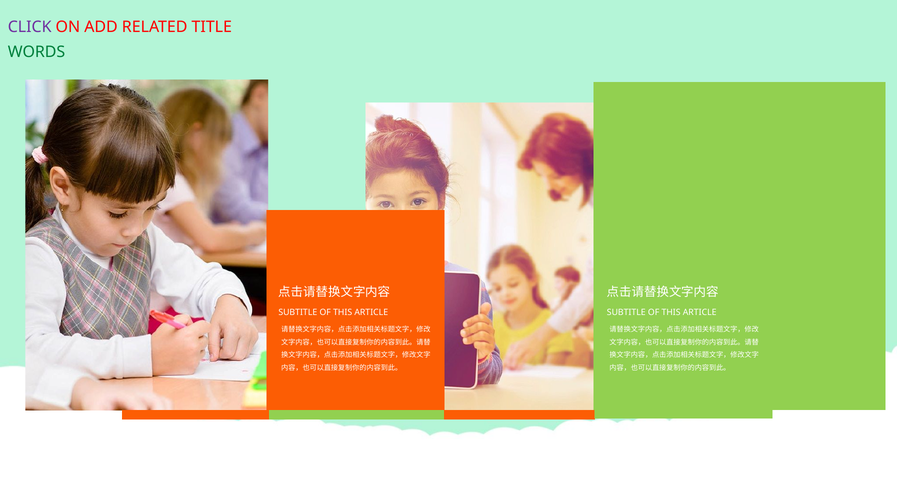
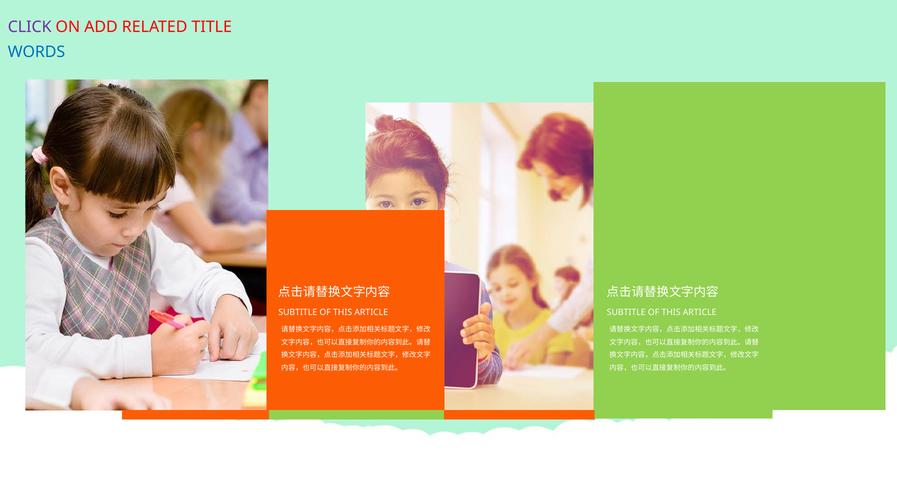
WORDS colour: green -> blue
